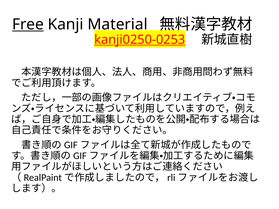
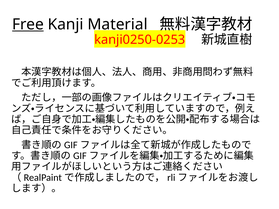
kanji0250-0253 underline: present -> none
